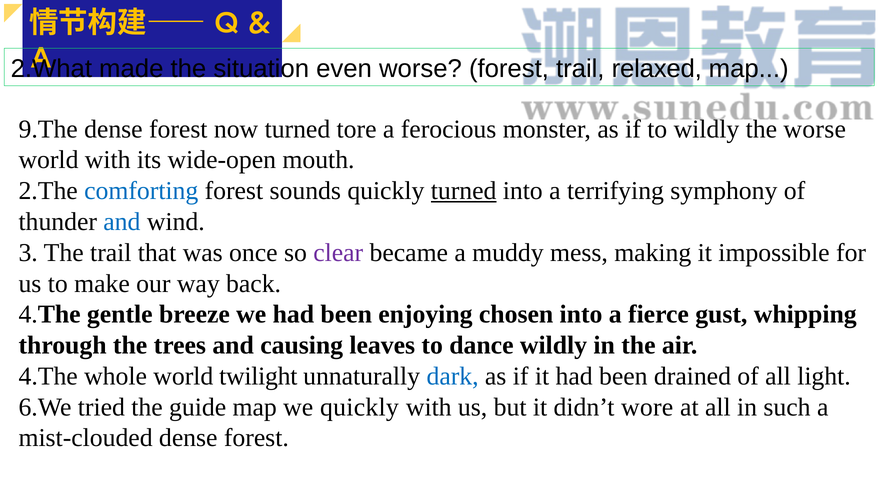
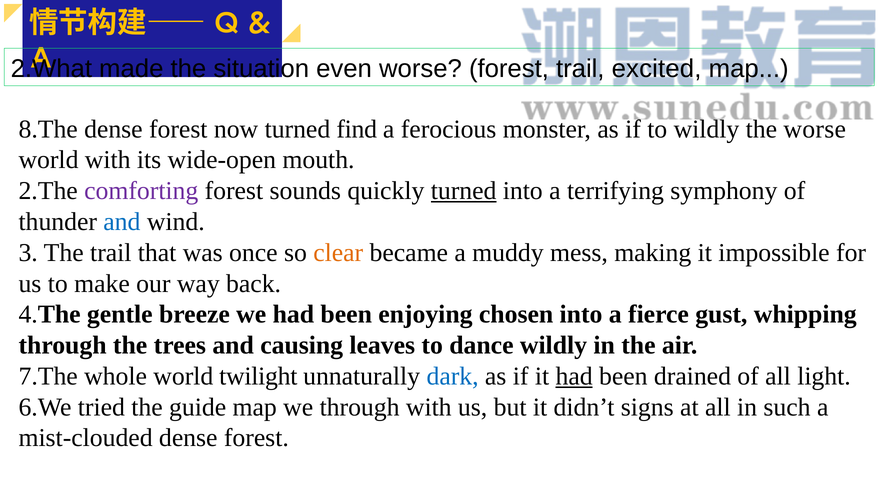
relaxed: relaxed -> excited
9.The: 9.The -> 8.The
tore: tore -> find
comforting colour: blue -> purple
clear colour: purple -> orange
4.The at (48, 377): 4.The -> 7.The
had at (574, 377) underline: none -> present
we quickly: quickly -> through
wore: wore -> signs
